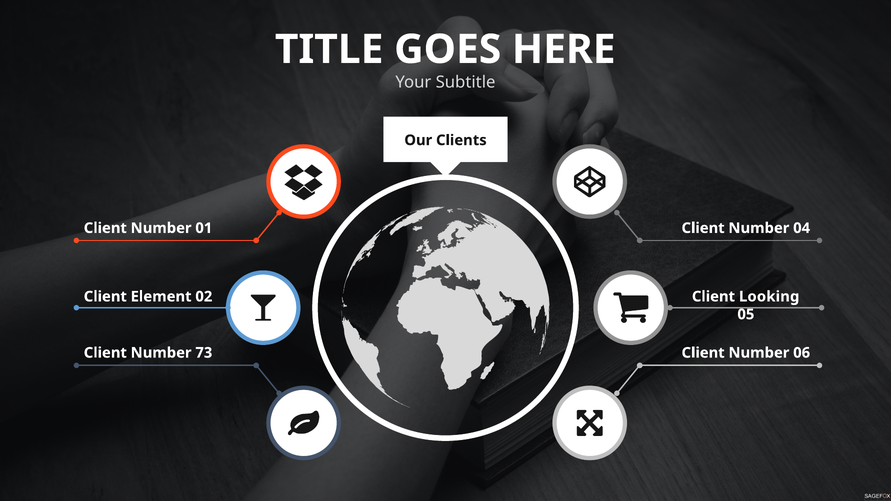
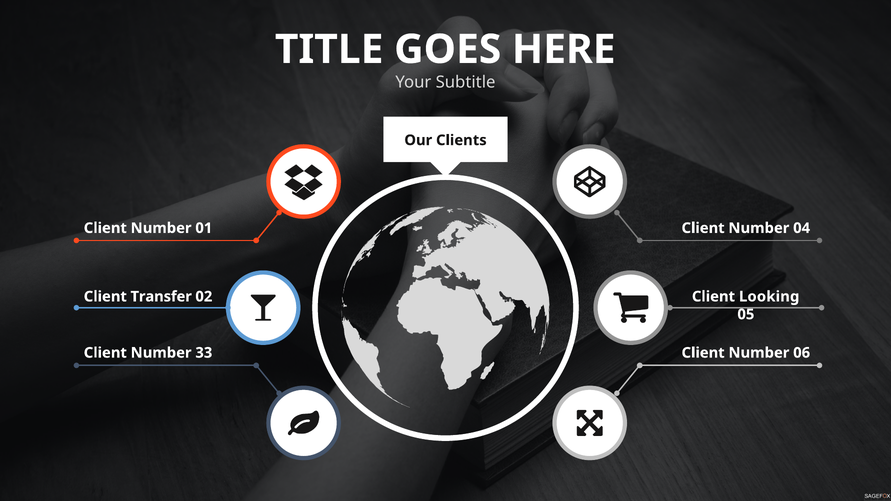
Element: Element -> Transfer
73: 73 -> 33
